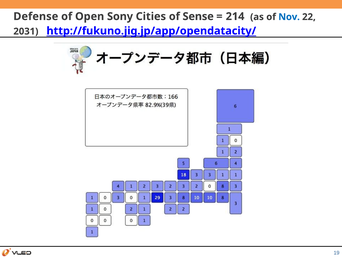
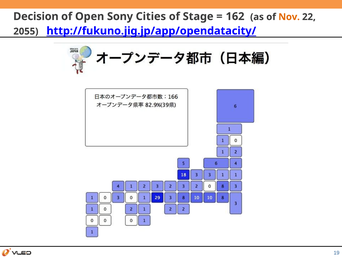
Defense: Defense -> Decision
Sense: Sense -> Stage
214: 214 -> 162
Nov colour: blue -> orange
2031: 2031 -> 2055
